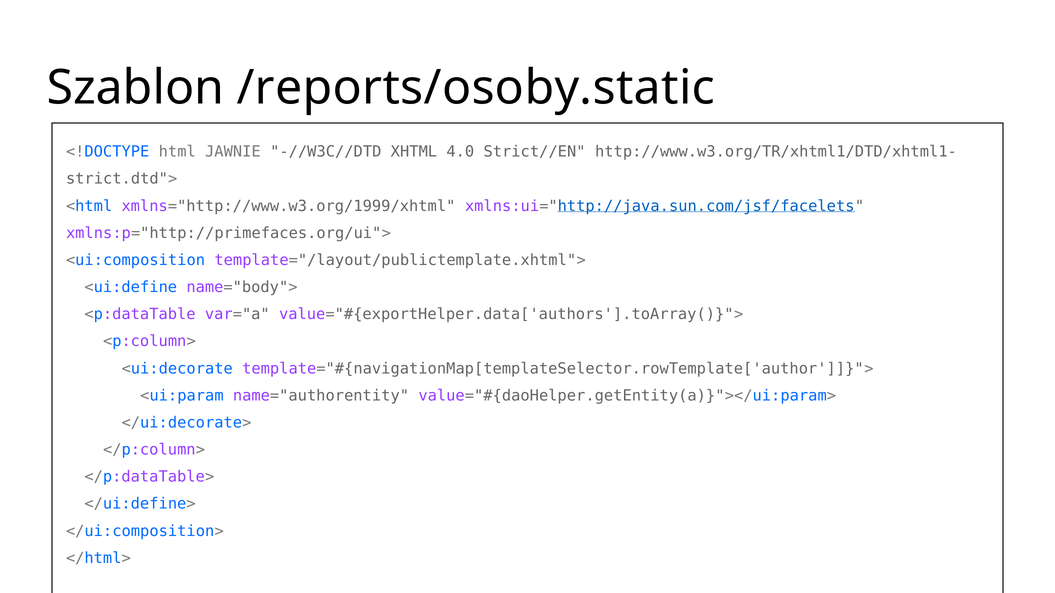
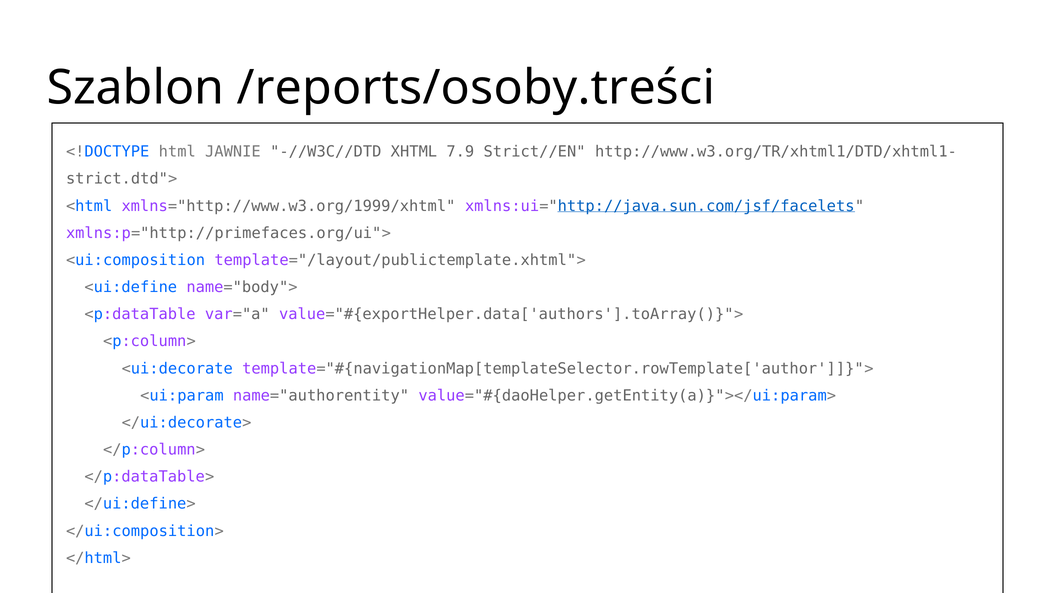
/reports/osoby.static: /reports/osoby.static -> /reports/osoby.treści
4.0: 4.0 -> 7.9
